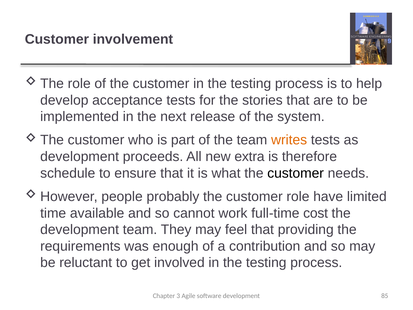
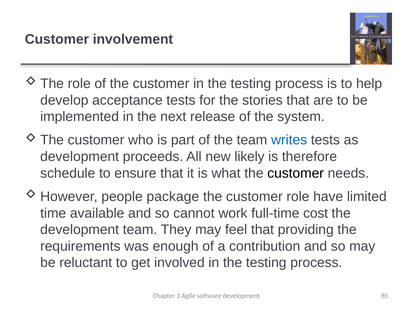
writes colour: orange -> blue
extra: extra -> likely
probably: probably -> package
